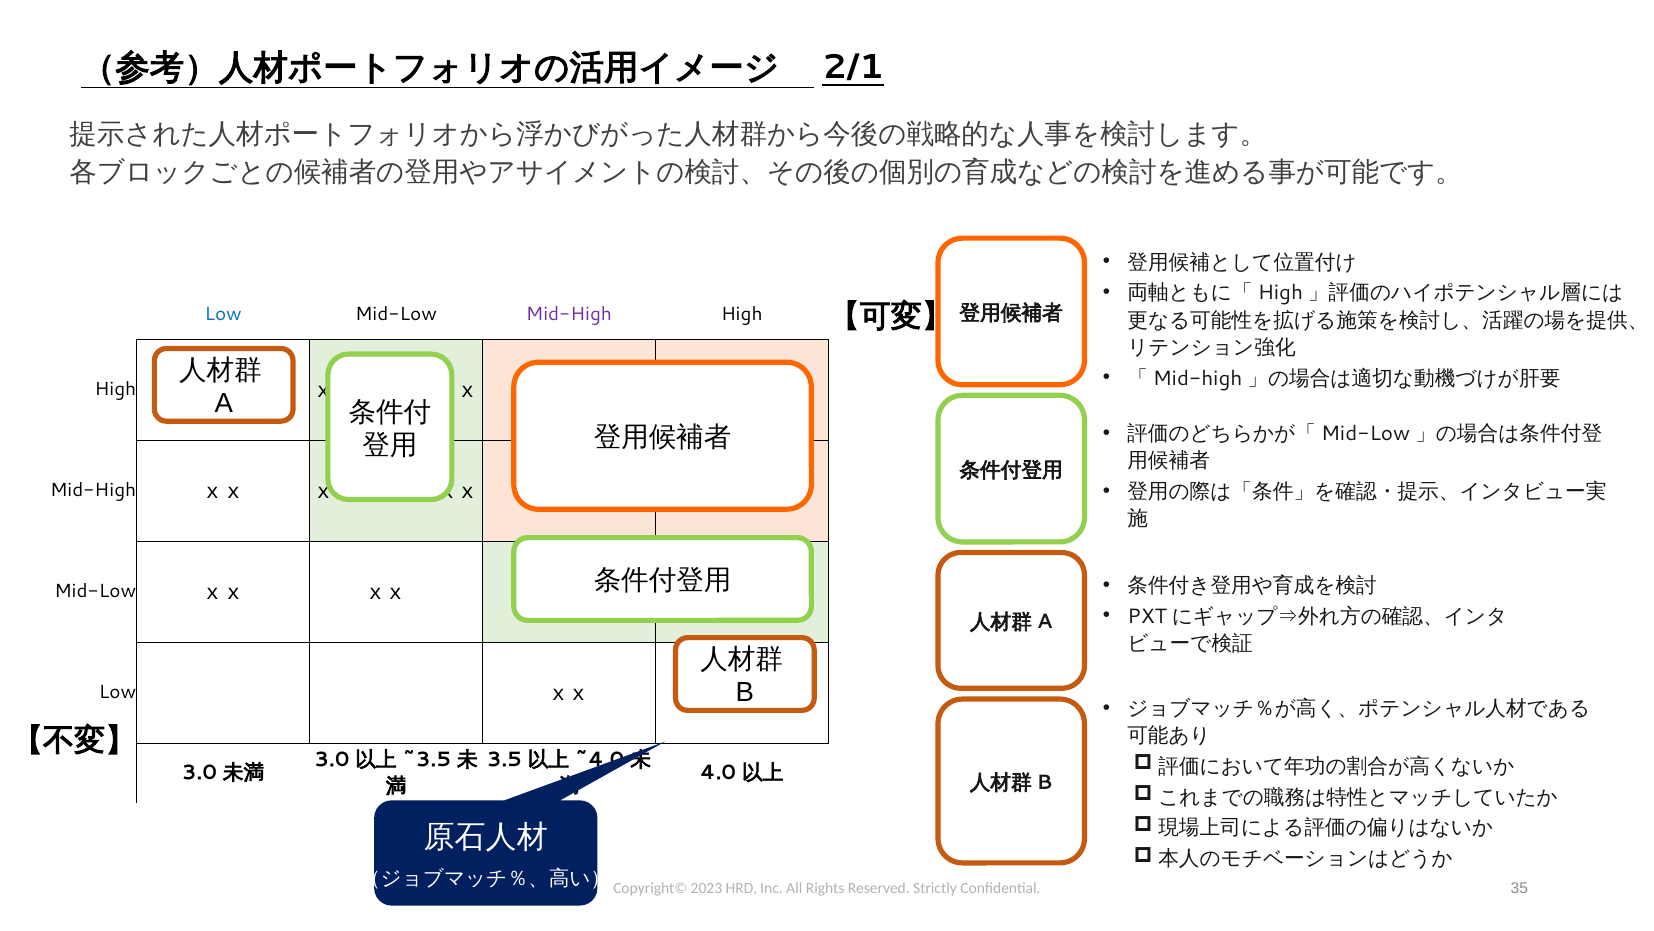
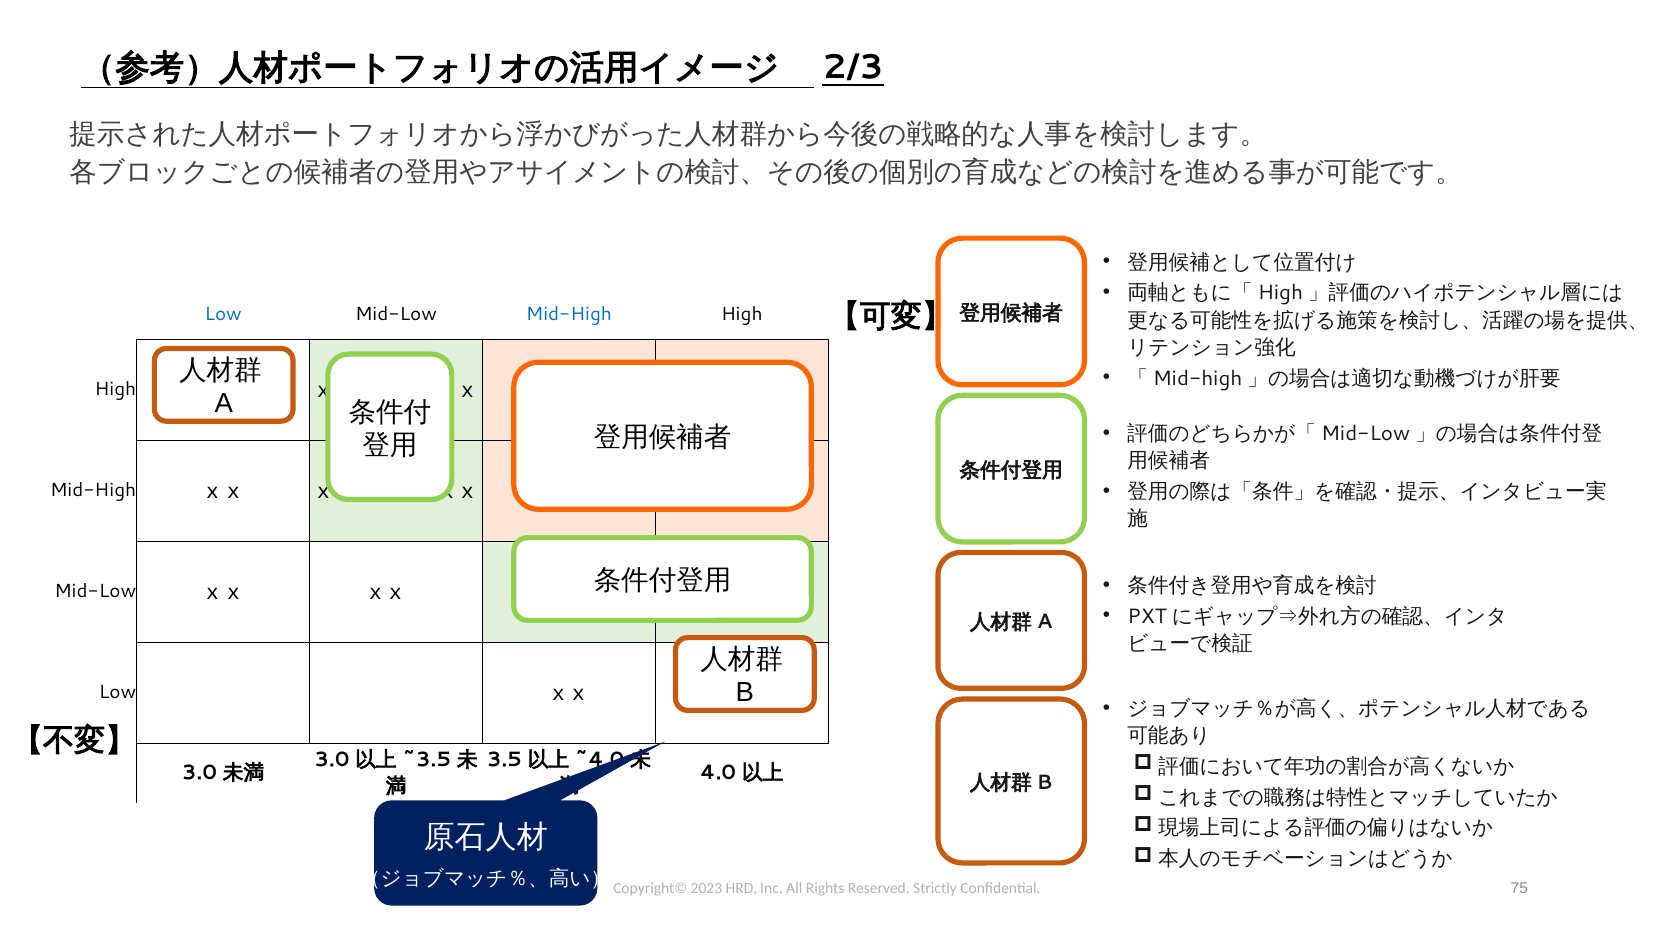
2/1: 2/1 -> 2/3
Mid-High at (569, 314) colour: purple -> blue
35: 35 -> 75
